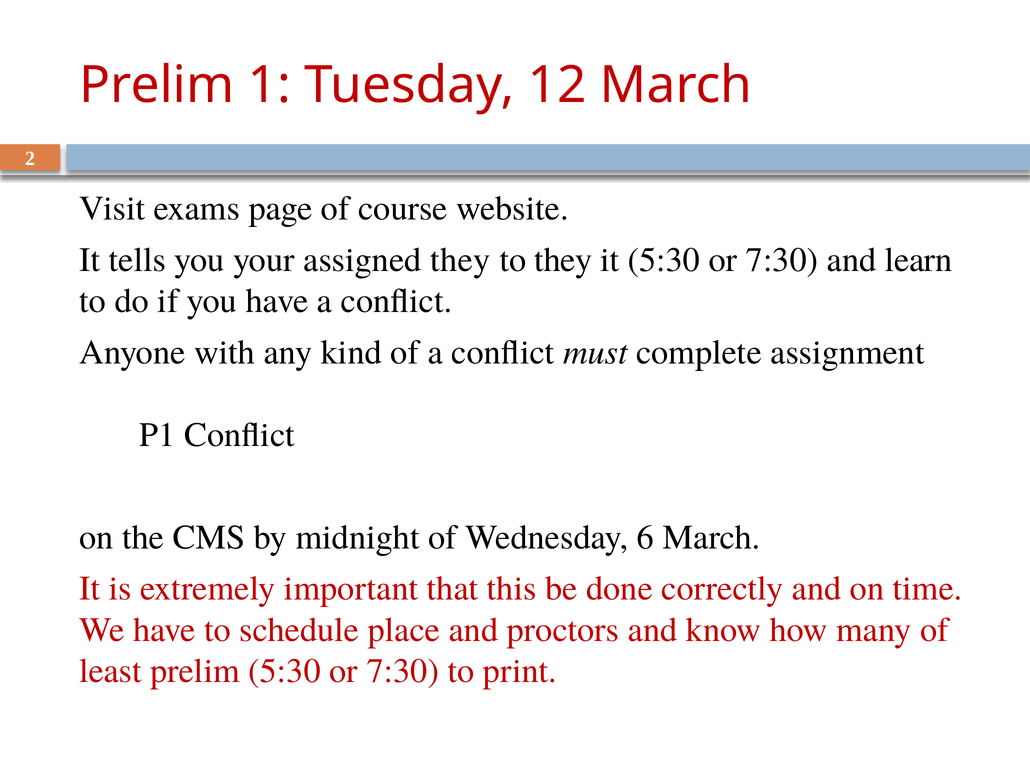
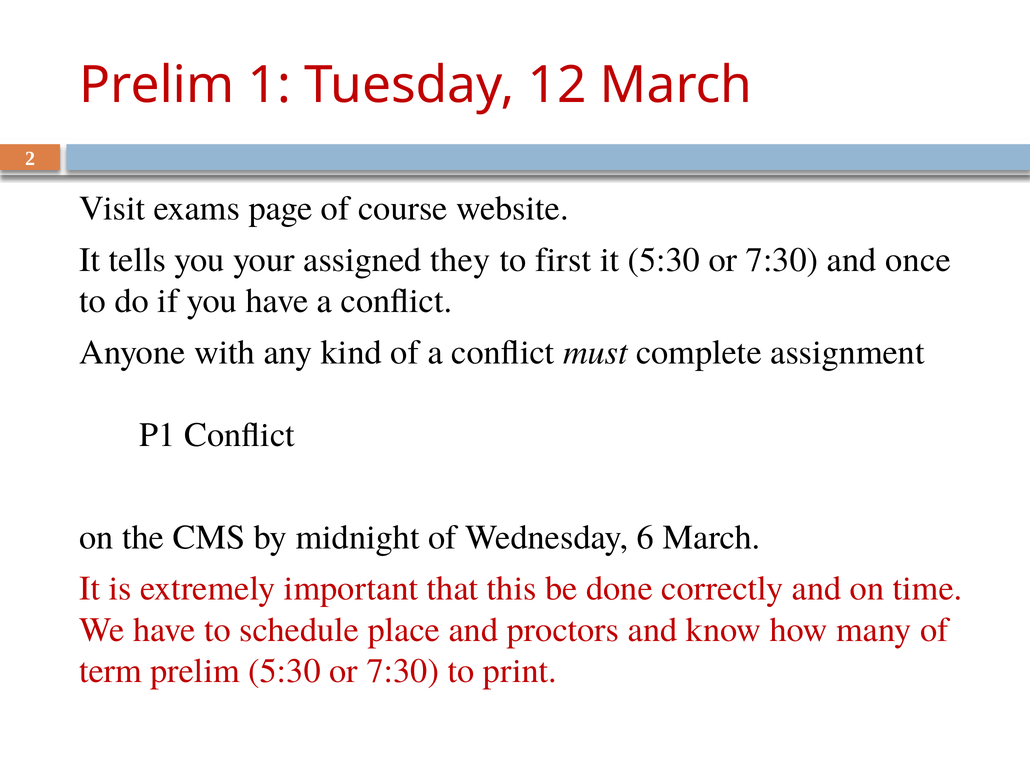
to they: they -> first
learn: learn -> once
least: least -> term
